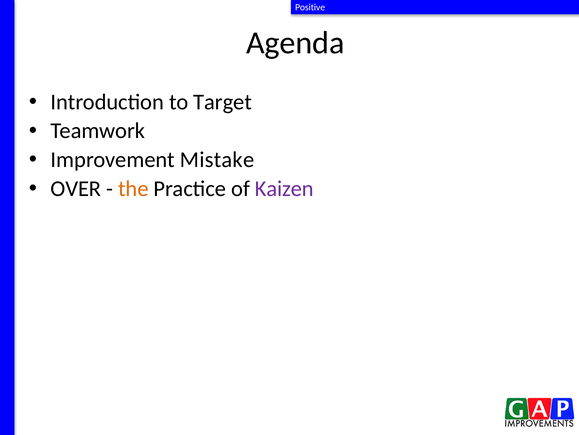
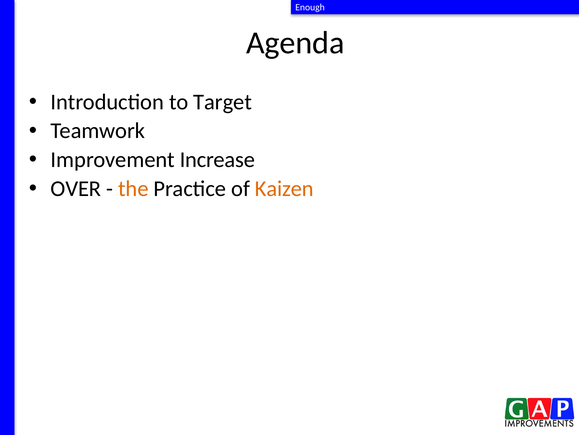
Positive: Positive -> Enough
Mistake: Mistake -> Increase
Kaizen colour: purple -> orange
